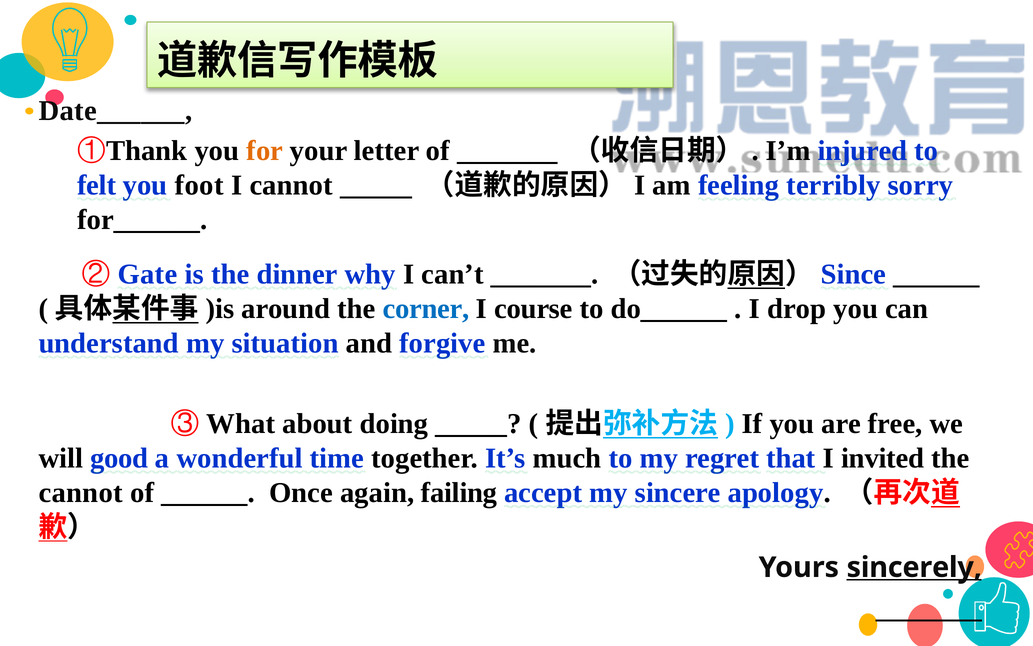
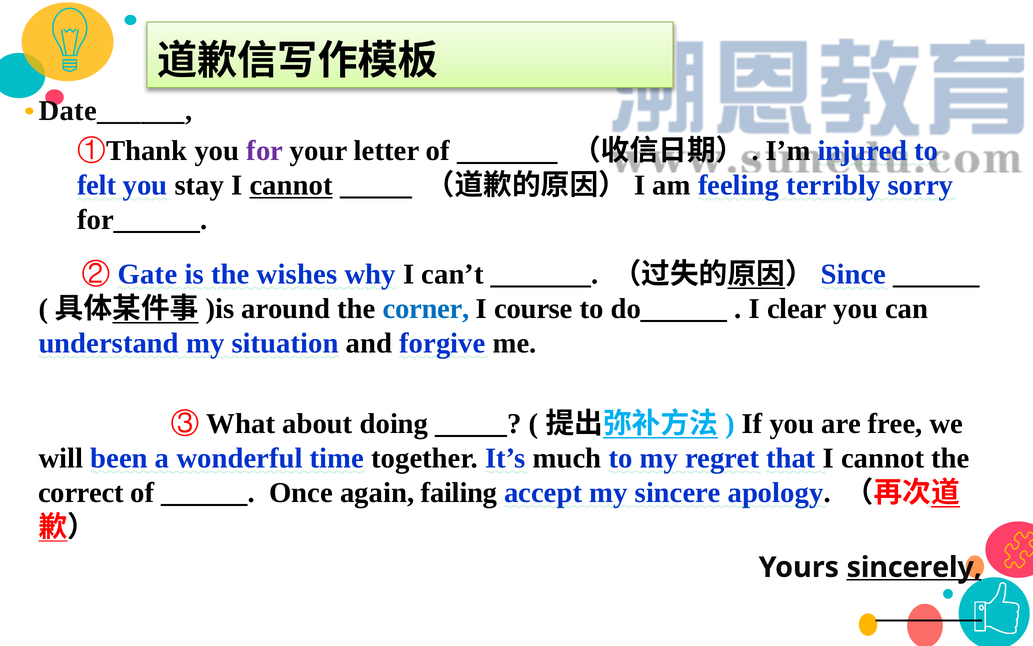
for colour: orange -> purple
foot: foot -> stay
cannot at (291, 185) underline: none -> present
dinner: dinner -> wishes
drop: drop -> clear
good: good -> been
that I invited: invited -> cannot
cannot at (81, 492): cannot -> correct
